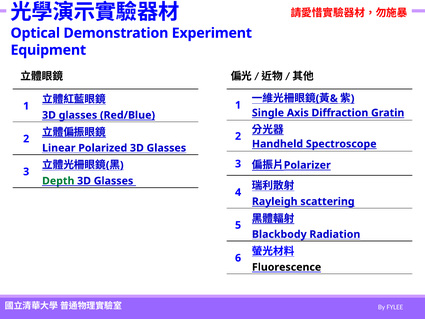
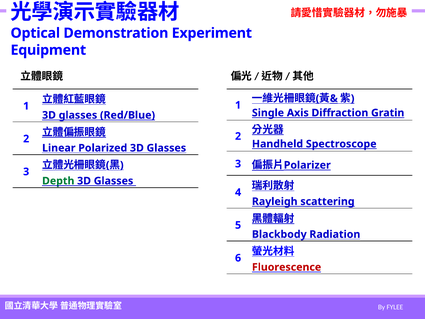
Fluorescence colour: black -> red
